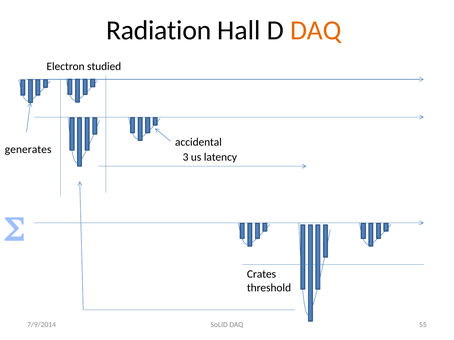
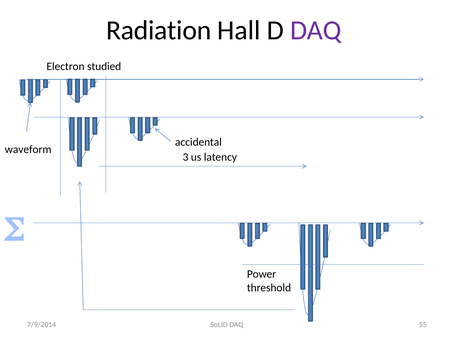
DAQ at (316, 30) colour: orange -> purple
generates: generates -> waveform
Crates: Crates -> Power
